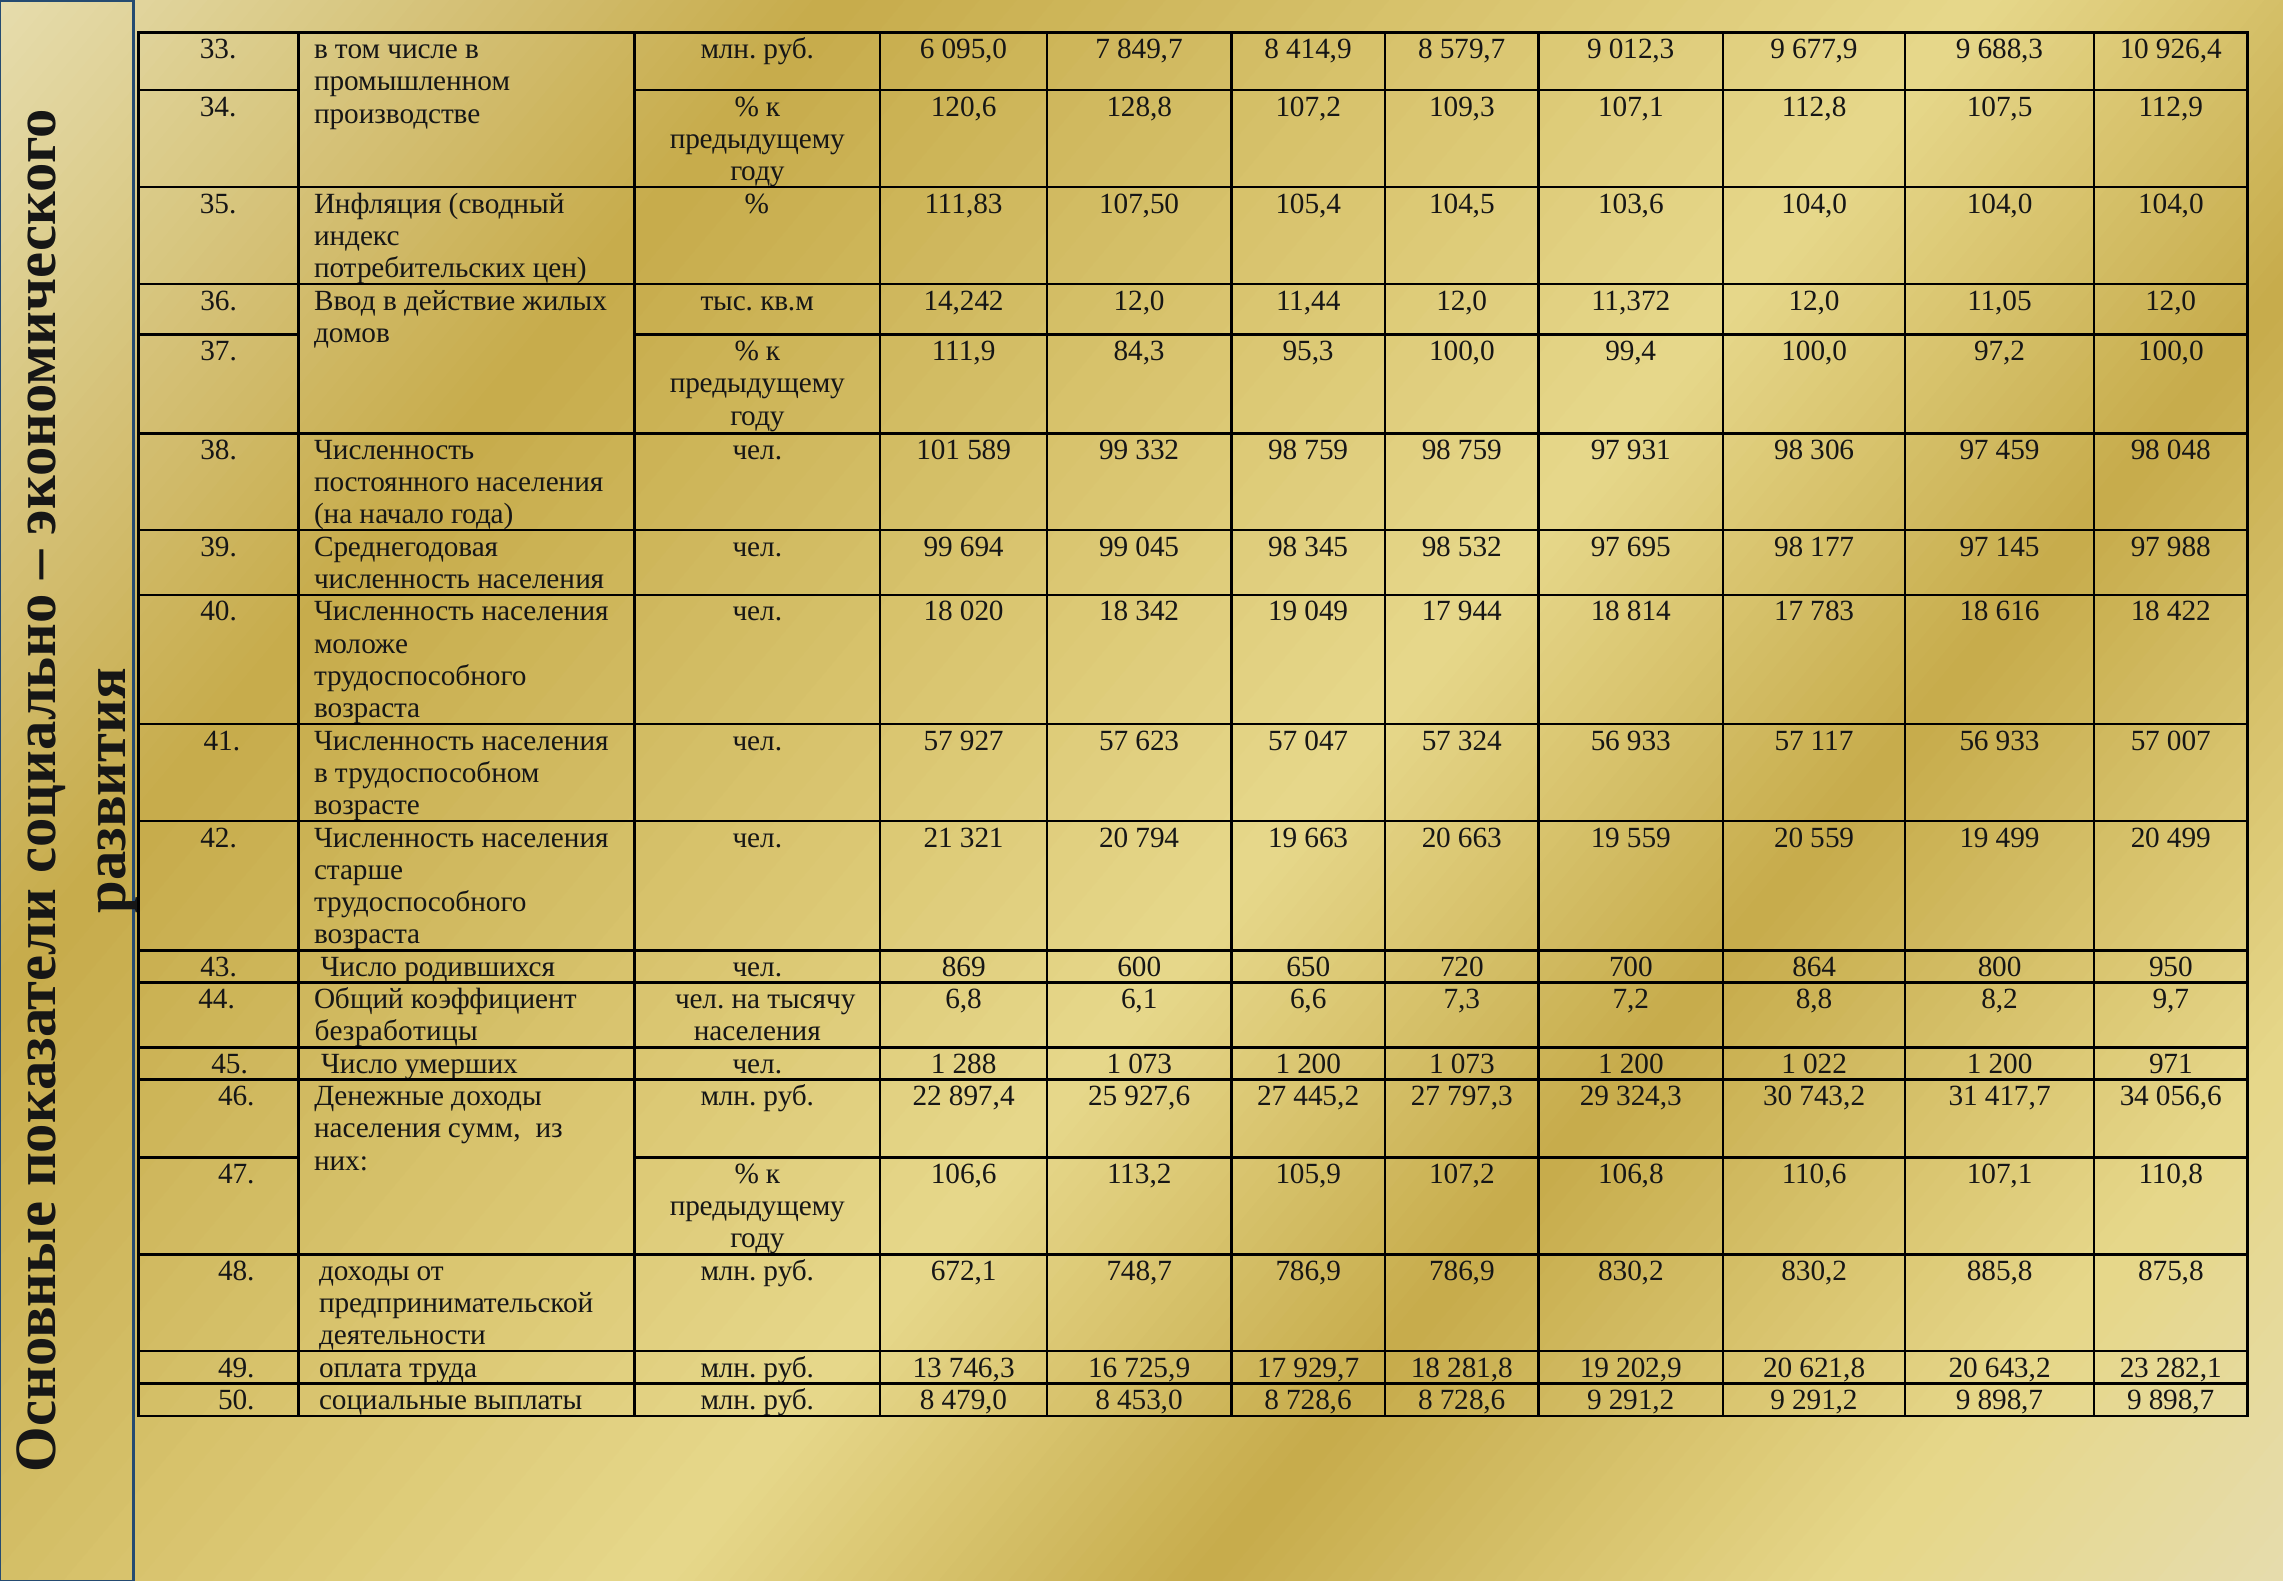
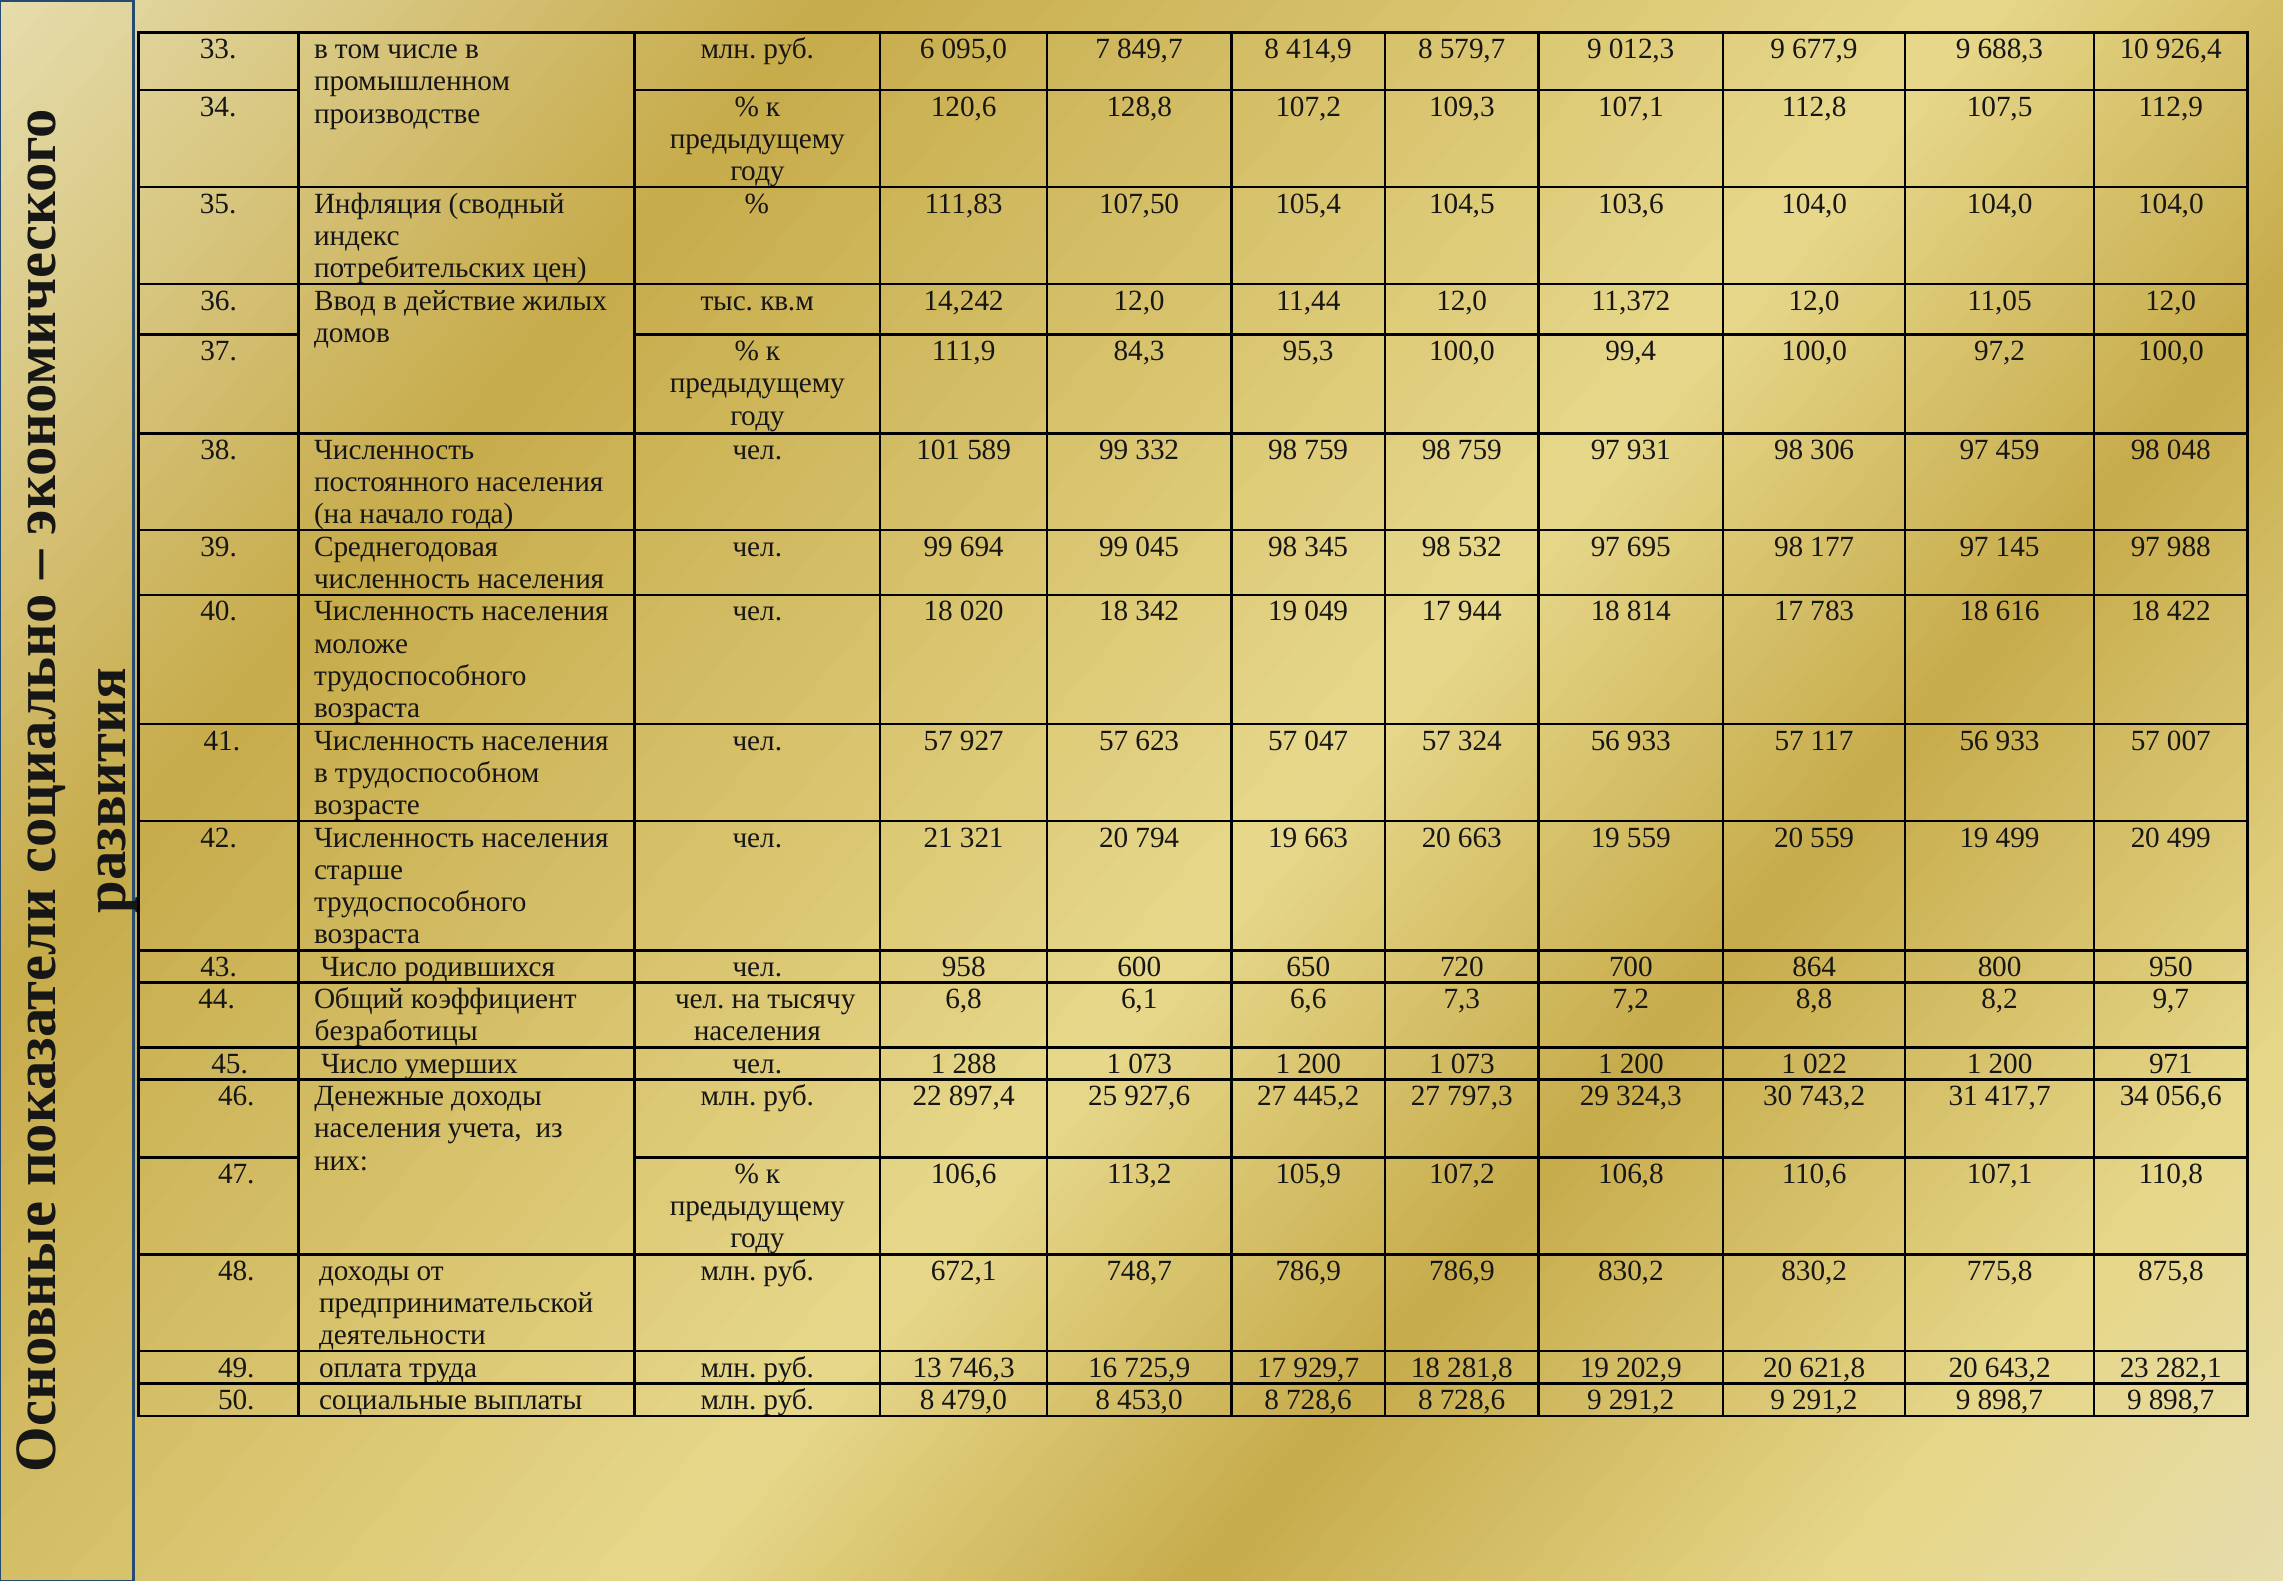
869: 869 -> 958
сумм: сумм -> учета
885,8: 885,8 -> 775,8
